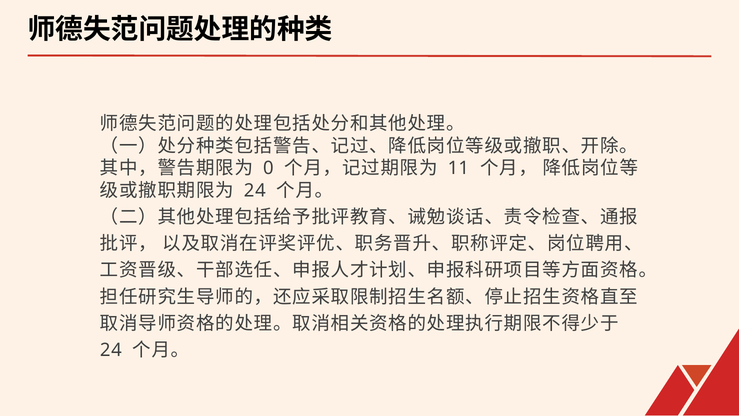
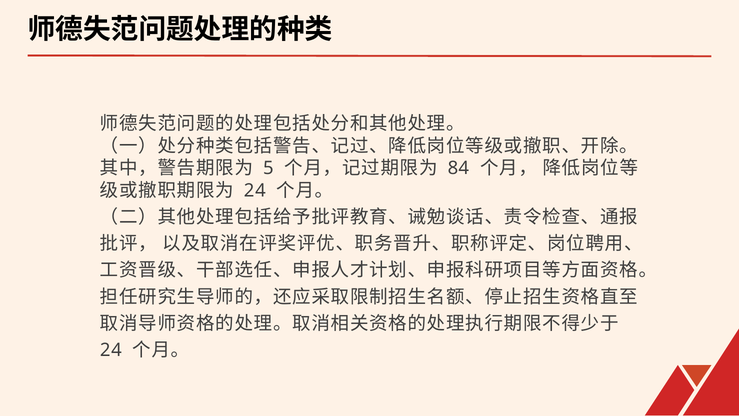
0: 0 -> 5
11: 11 -> 84
